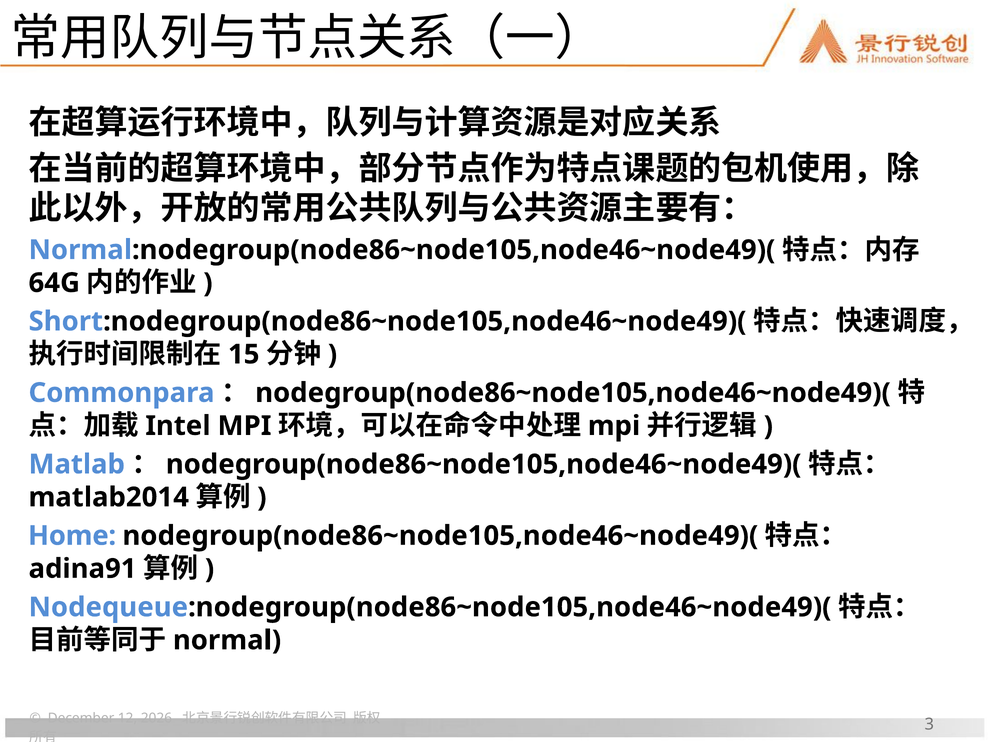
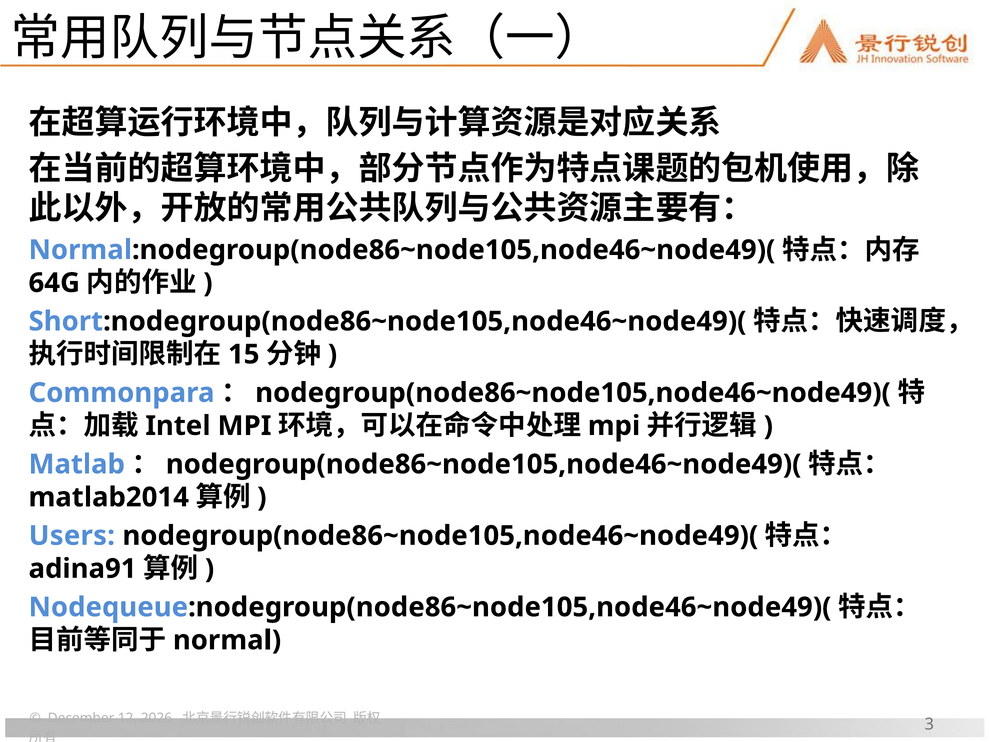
Home: Home -> Users
